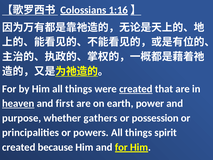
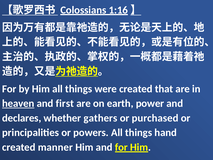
created at (136, 89) underline: present -> none
purpose: purpose -> declares
possession: possession -> purchased
spirit: spirit -> hand
because: because -> manner
